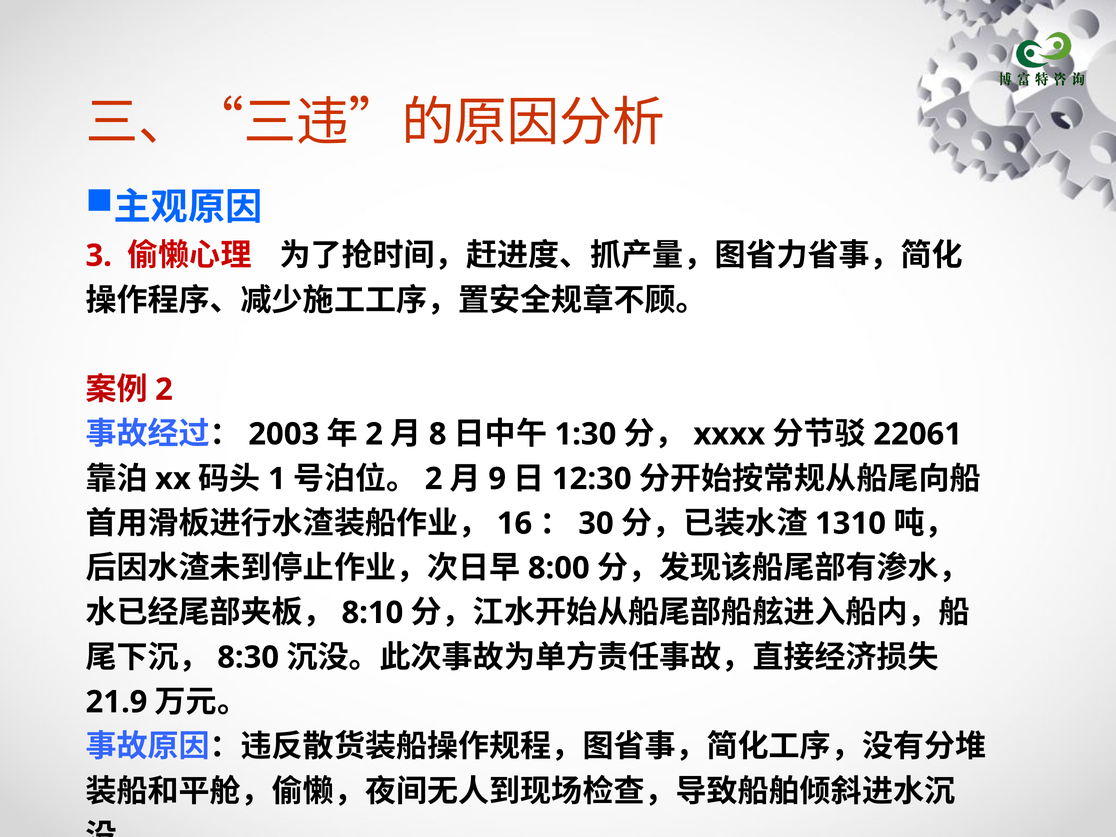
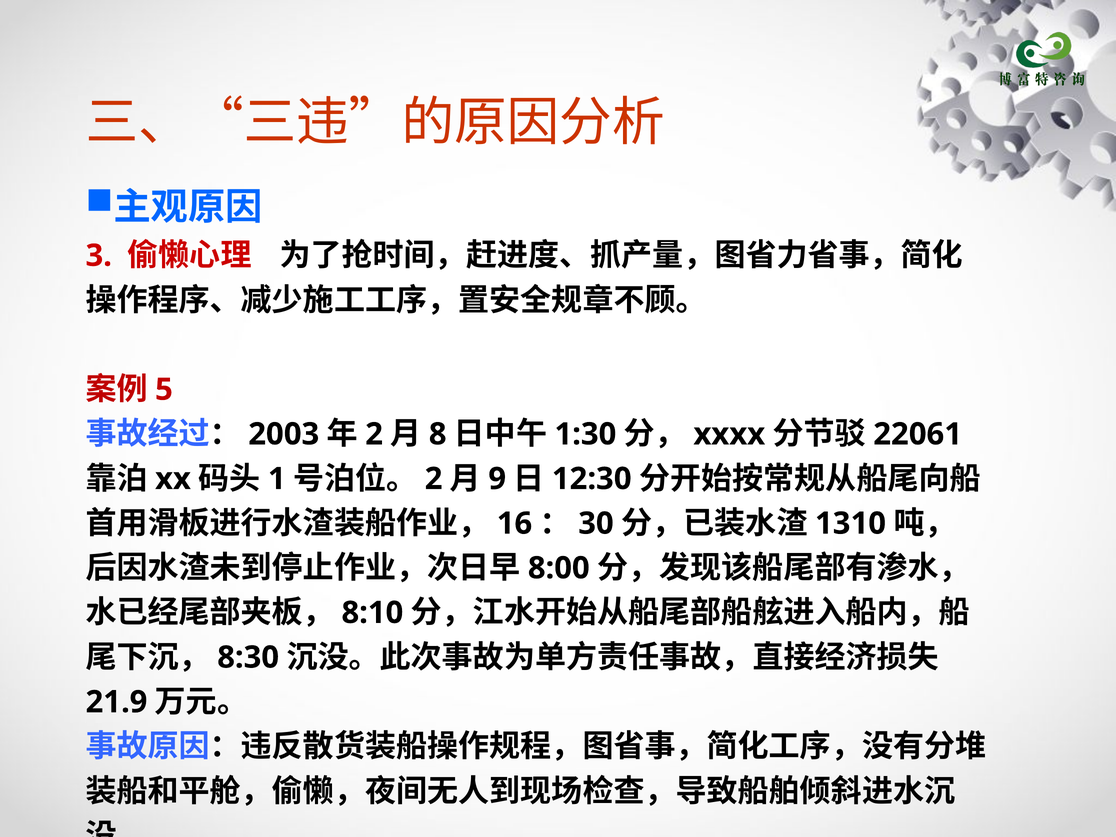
2 at (164, 390): 2 -> 5
